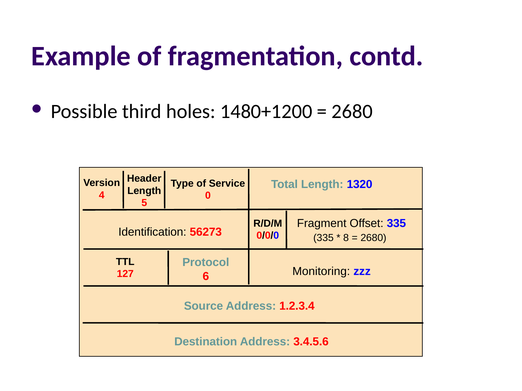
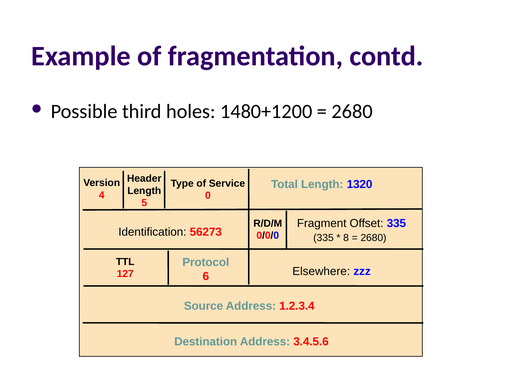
Monitoring: Monitoring -> Elsewhere
